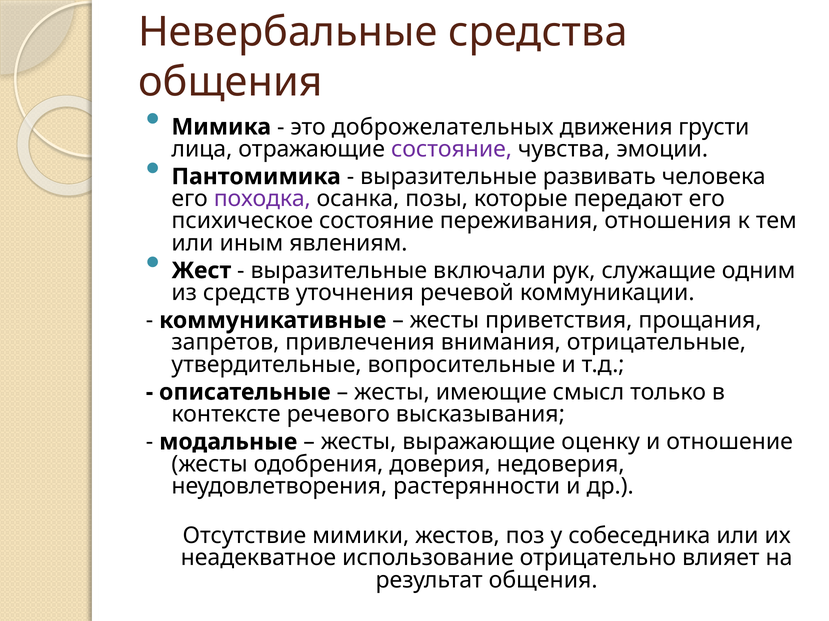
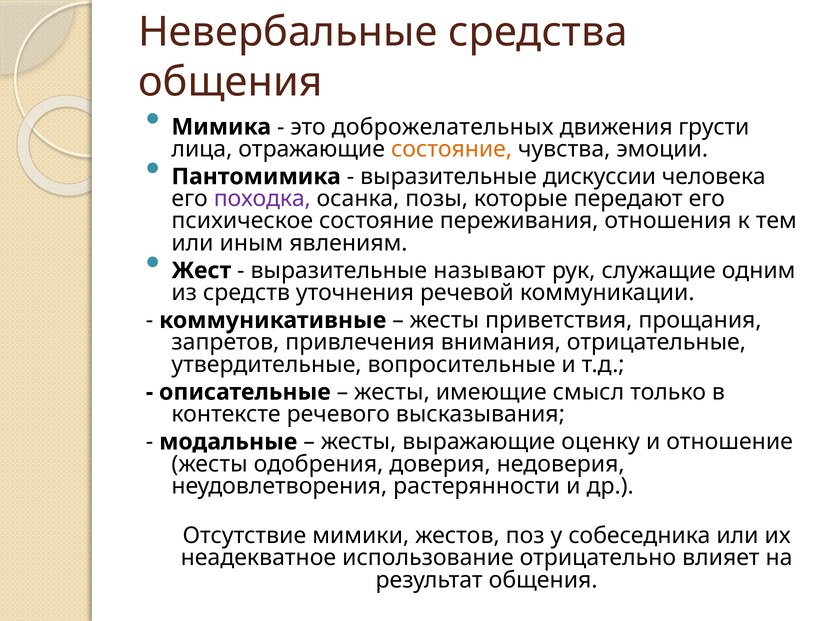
состояние at (452, 149) colour: purple -> orange
развивать: развивать -> дискуссии
включали: включали -> называют
